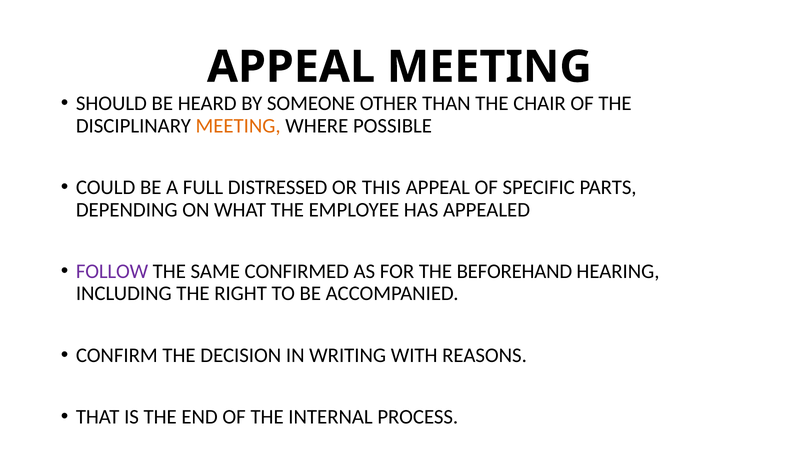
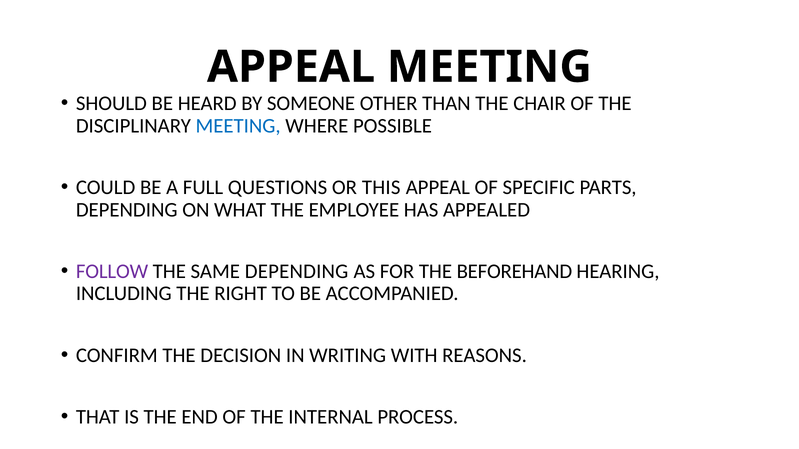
MEETING at (238, 126) colour: orange -> blue
DISTRESSED: DISTRESSED -> QUESTIONS
SAME CONFIRMED: CONFIRMED -> DEPENDING
